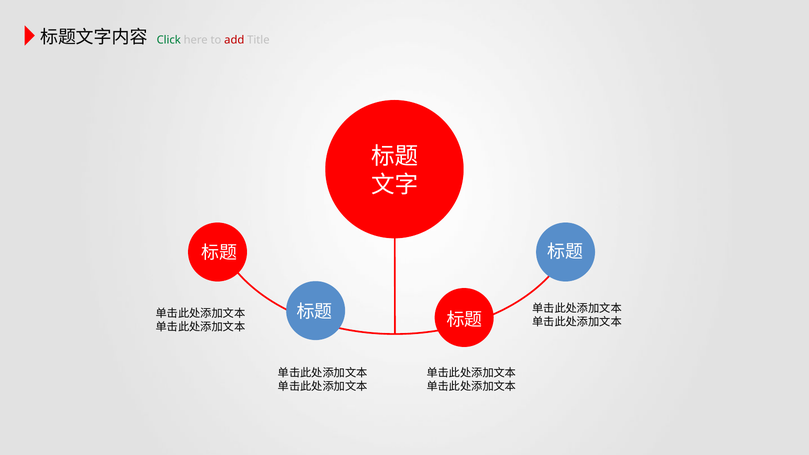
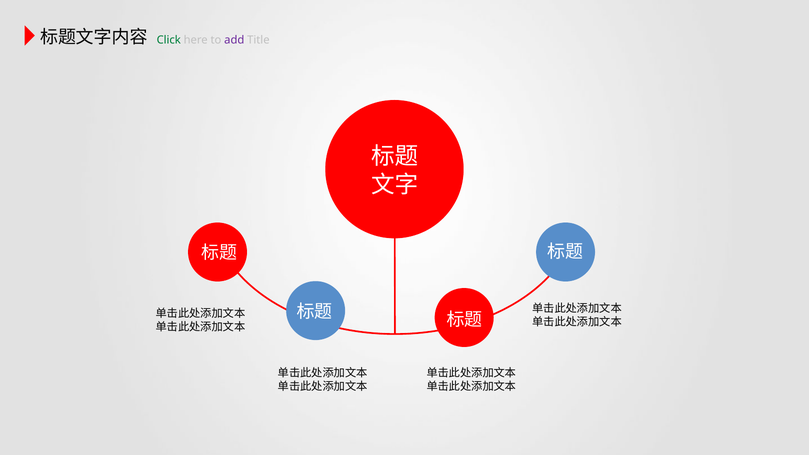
add colour: red -> purple
